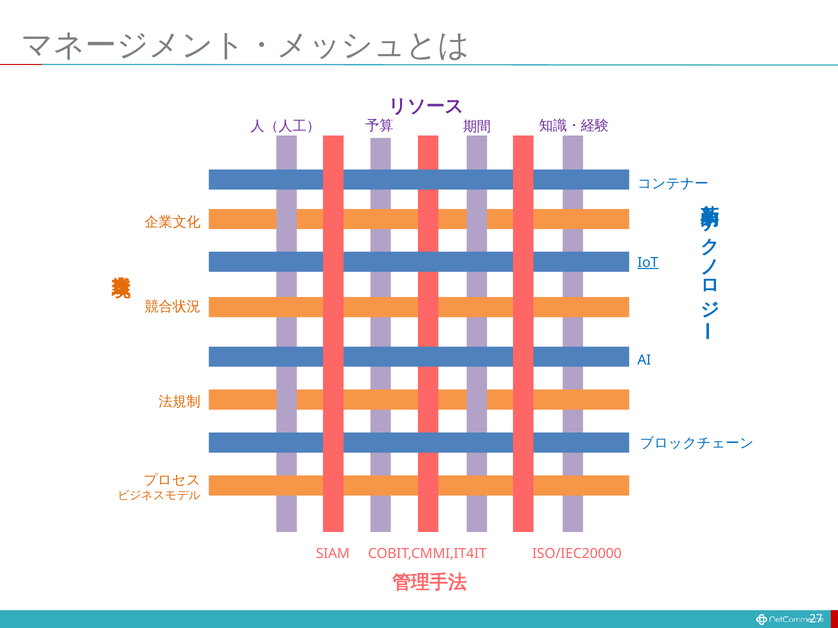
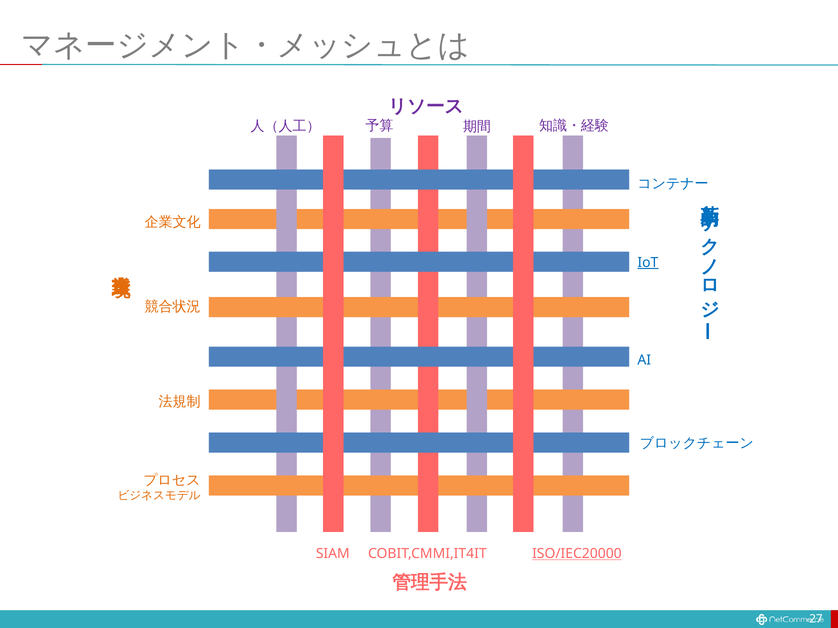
ISO/IEC20000 underline: none -> present
